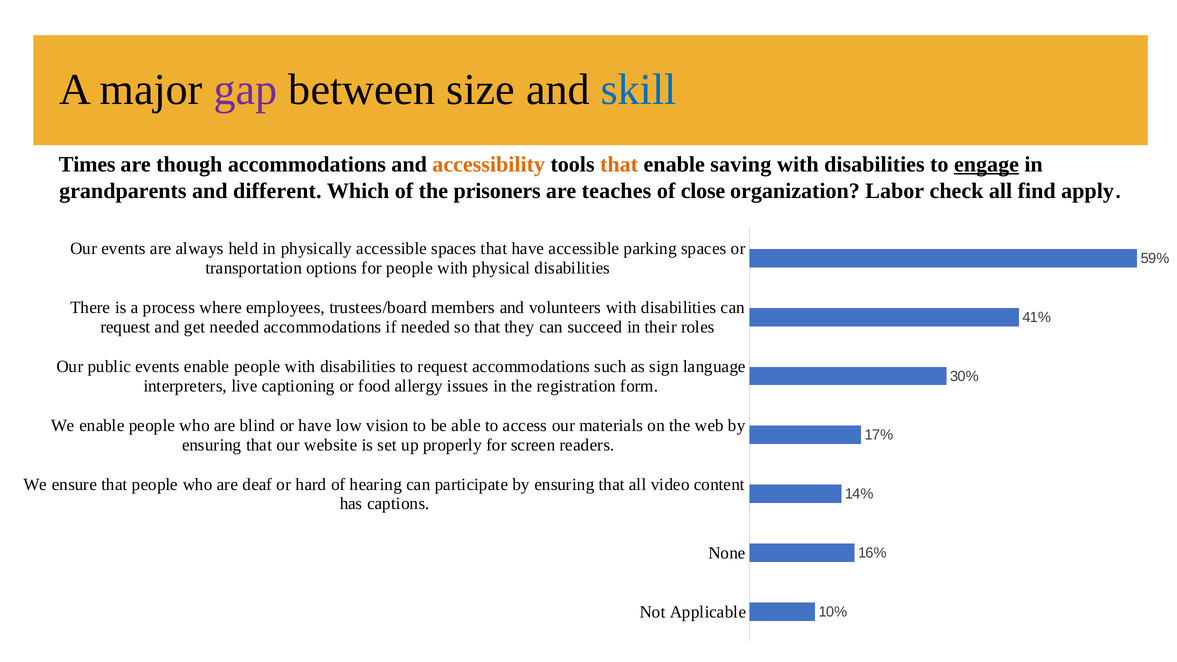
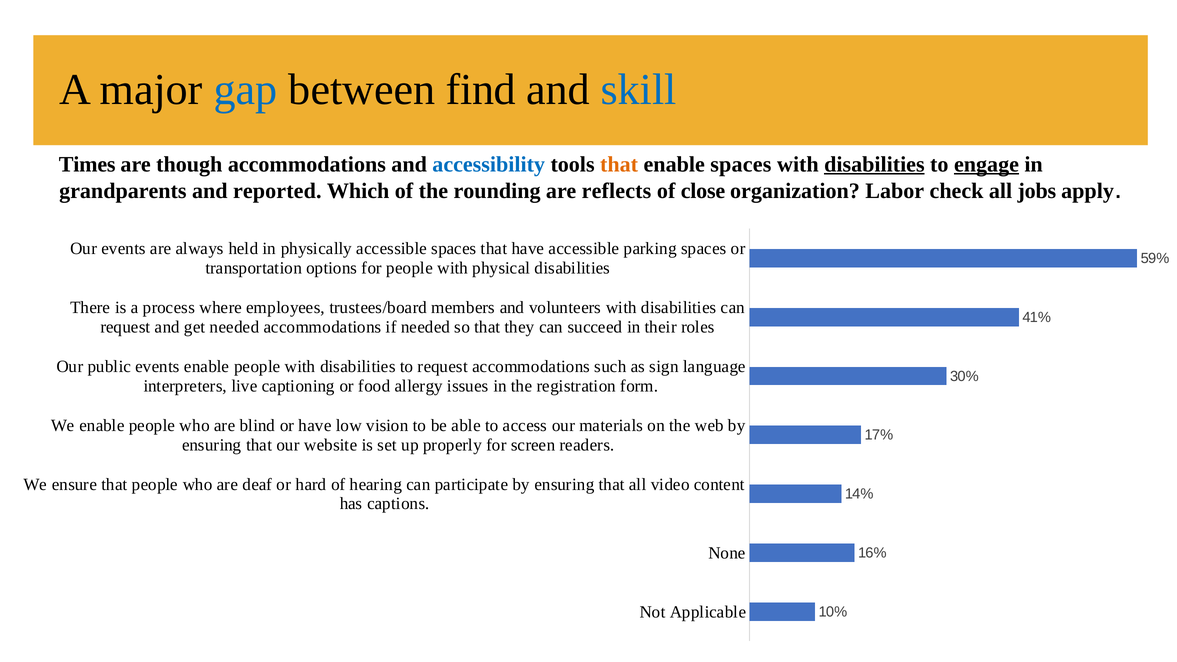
gap colour: purple -> blue
size: size -> find
accessibility colour: orange -> blue
enable saving: saving -> spaces
disabilities at (874, 164) underline: none -> present
different: different -> reported
prisoners: prisoners -> rounding
teaches: teaches -> reflects
find: find -> jobs
